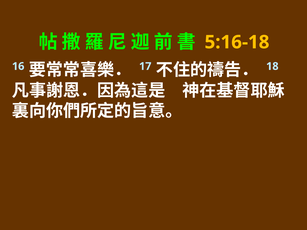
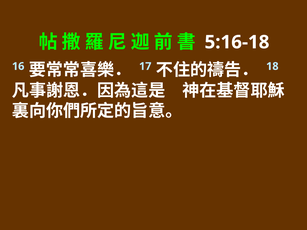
5:16-18 colour: yellow -> white
